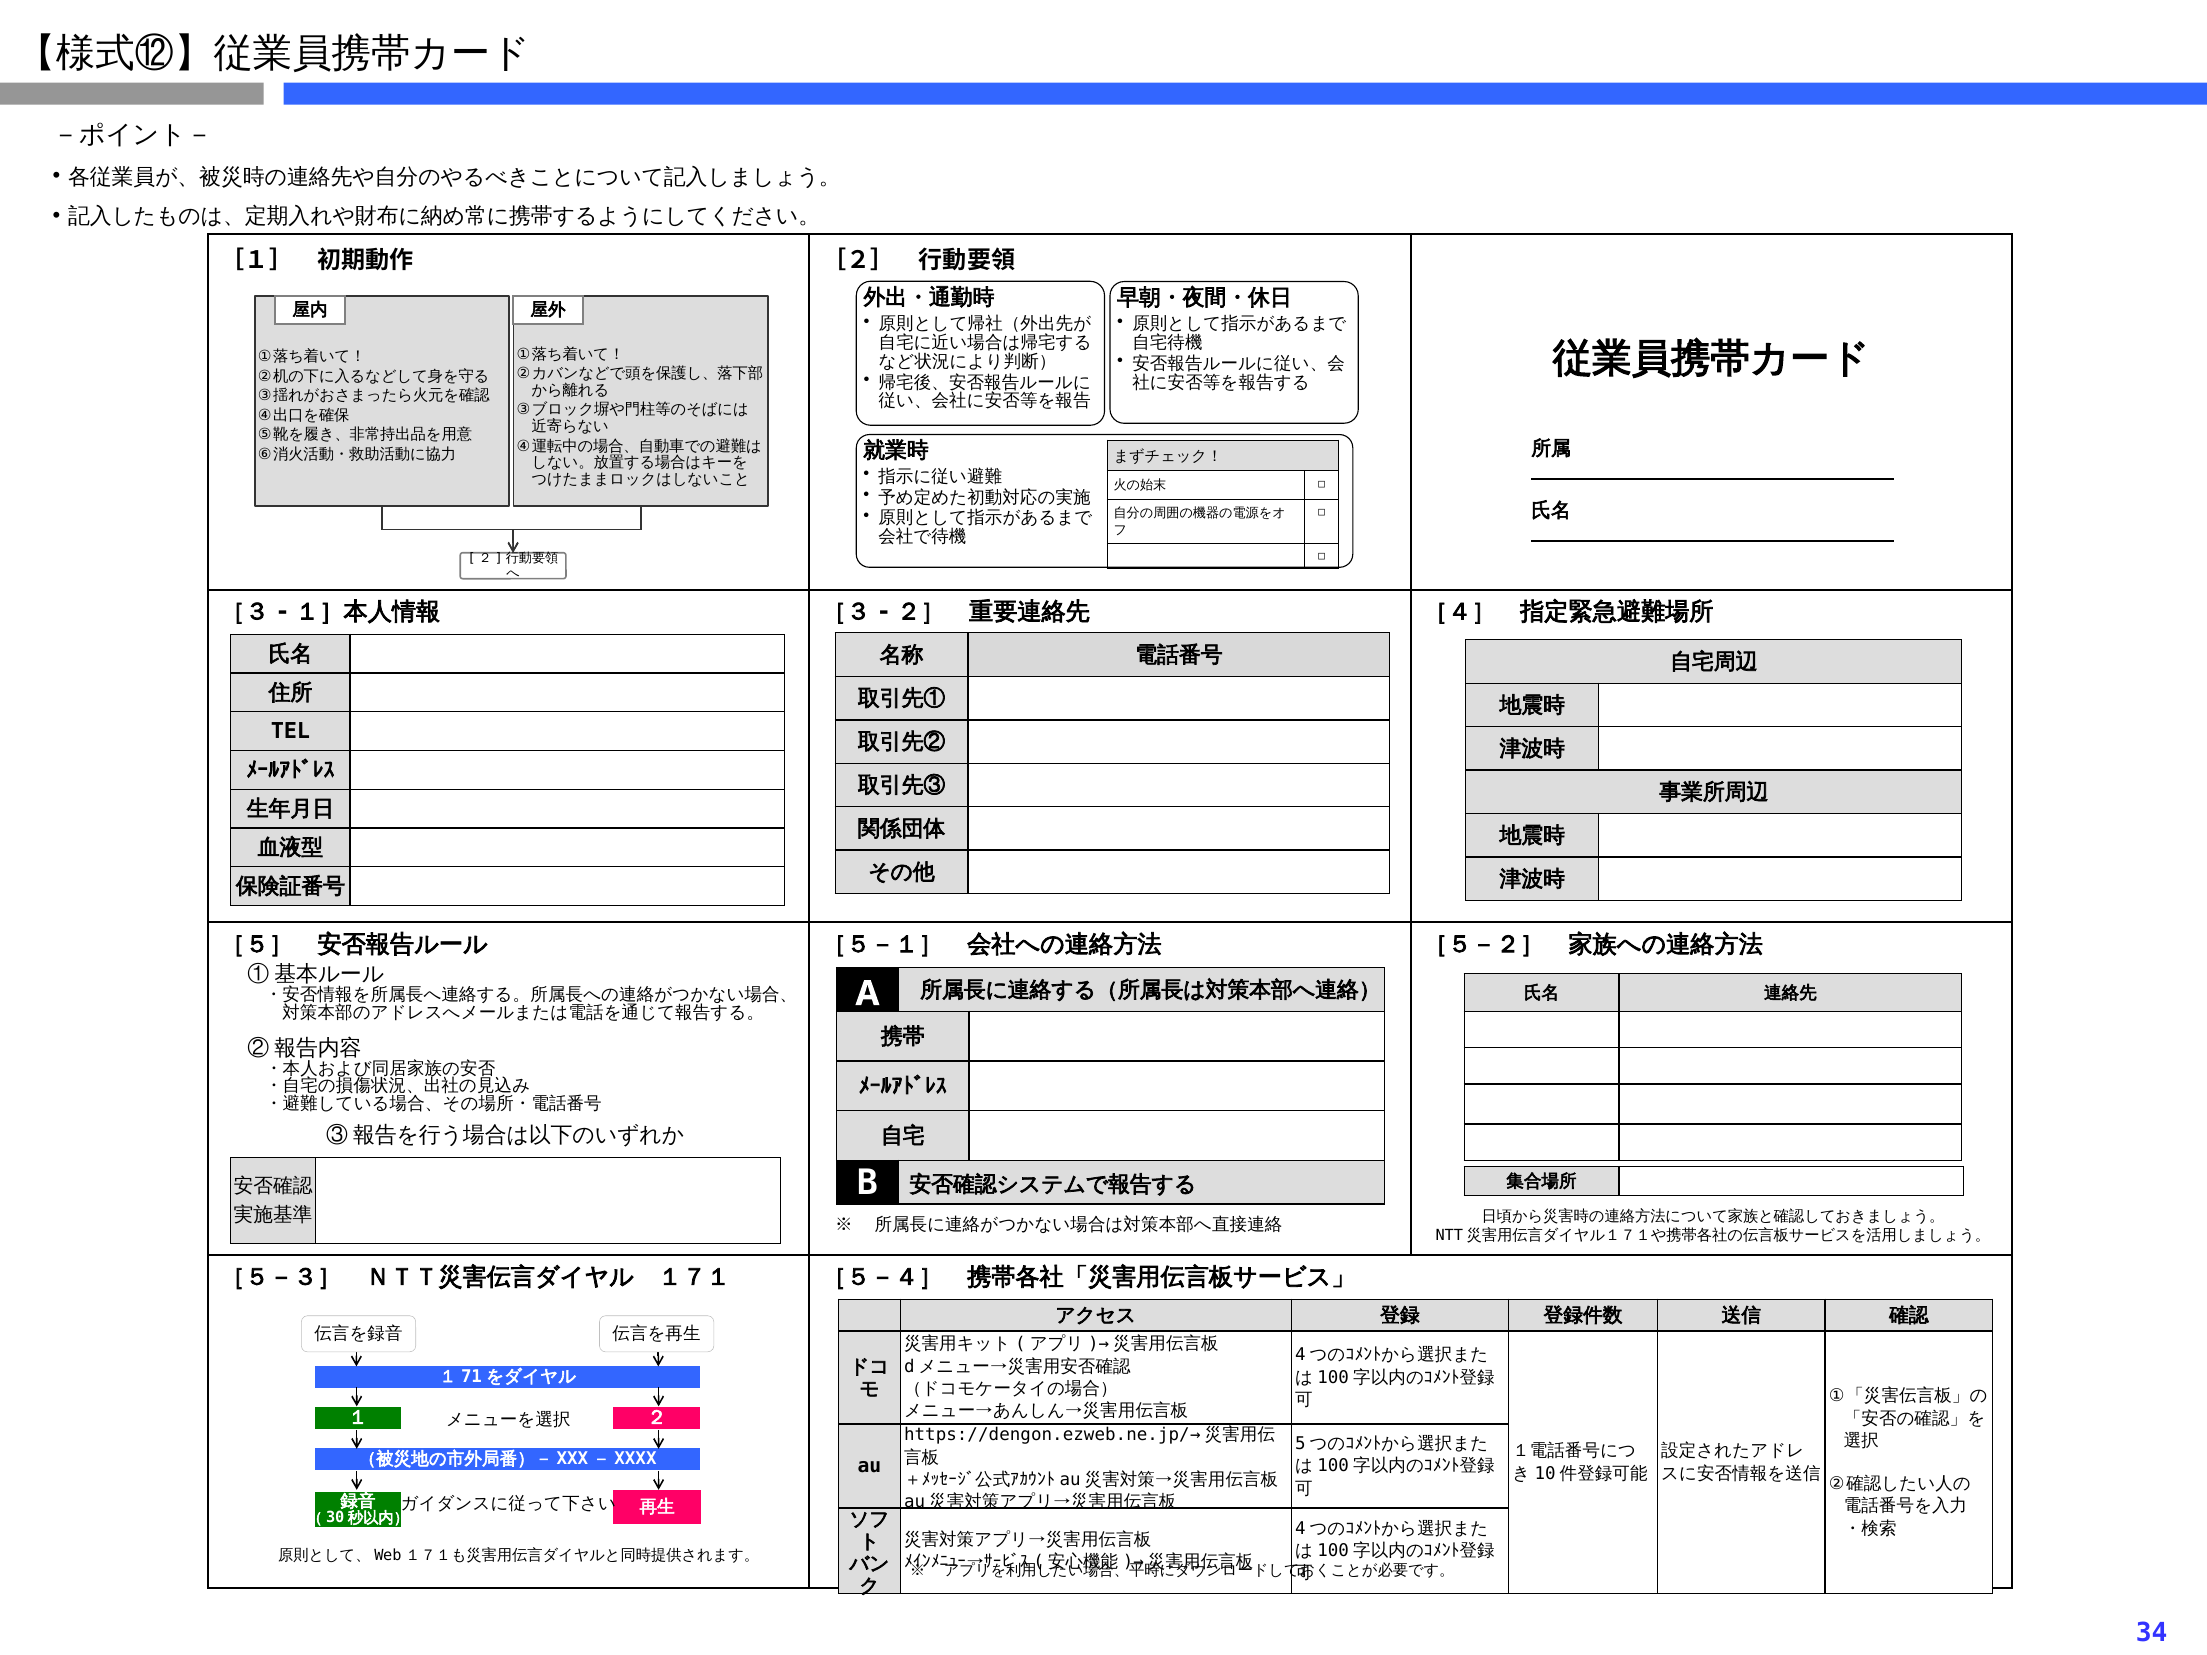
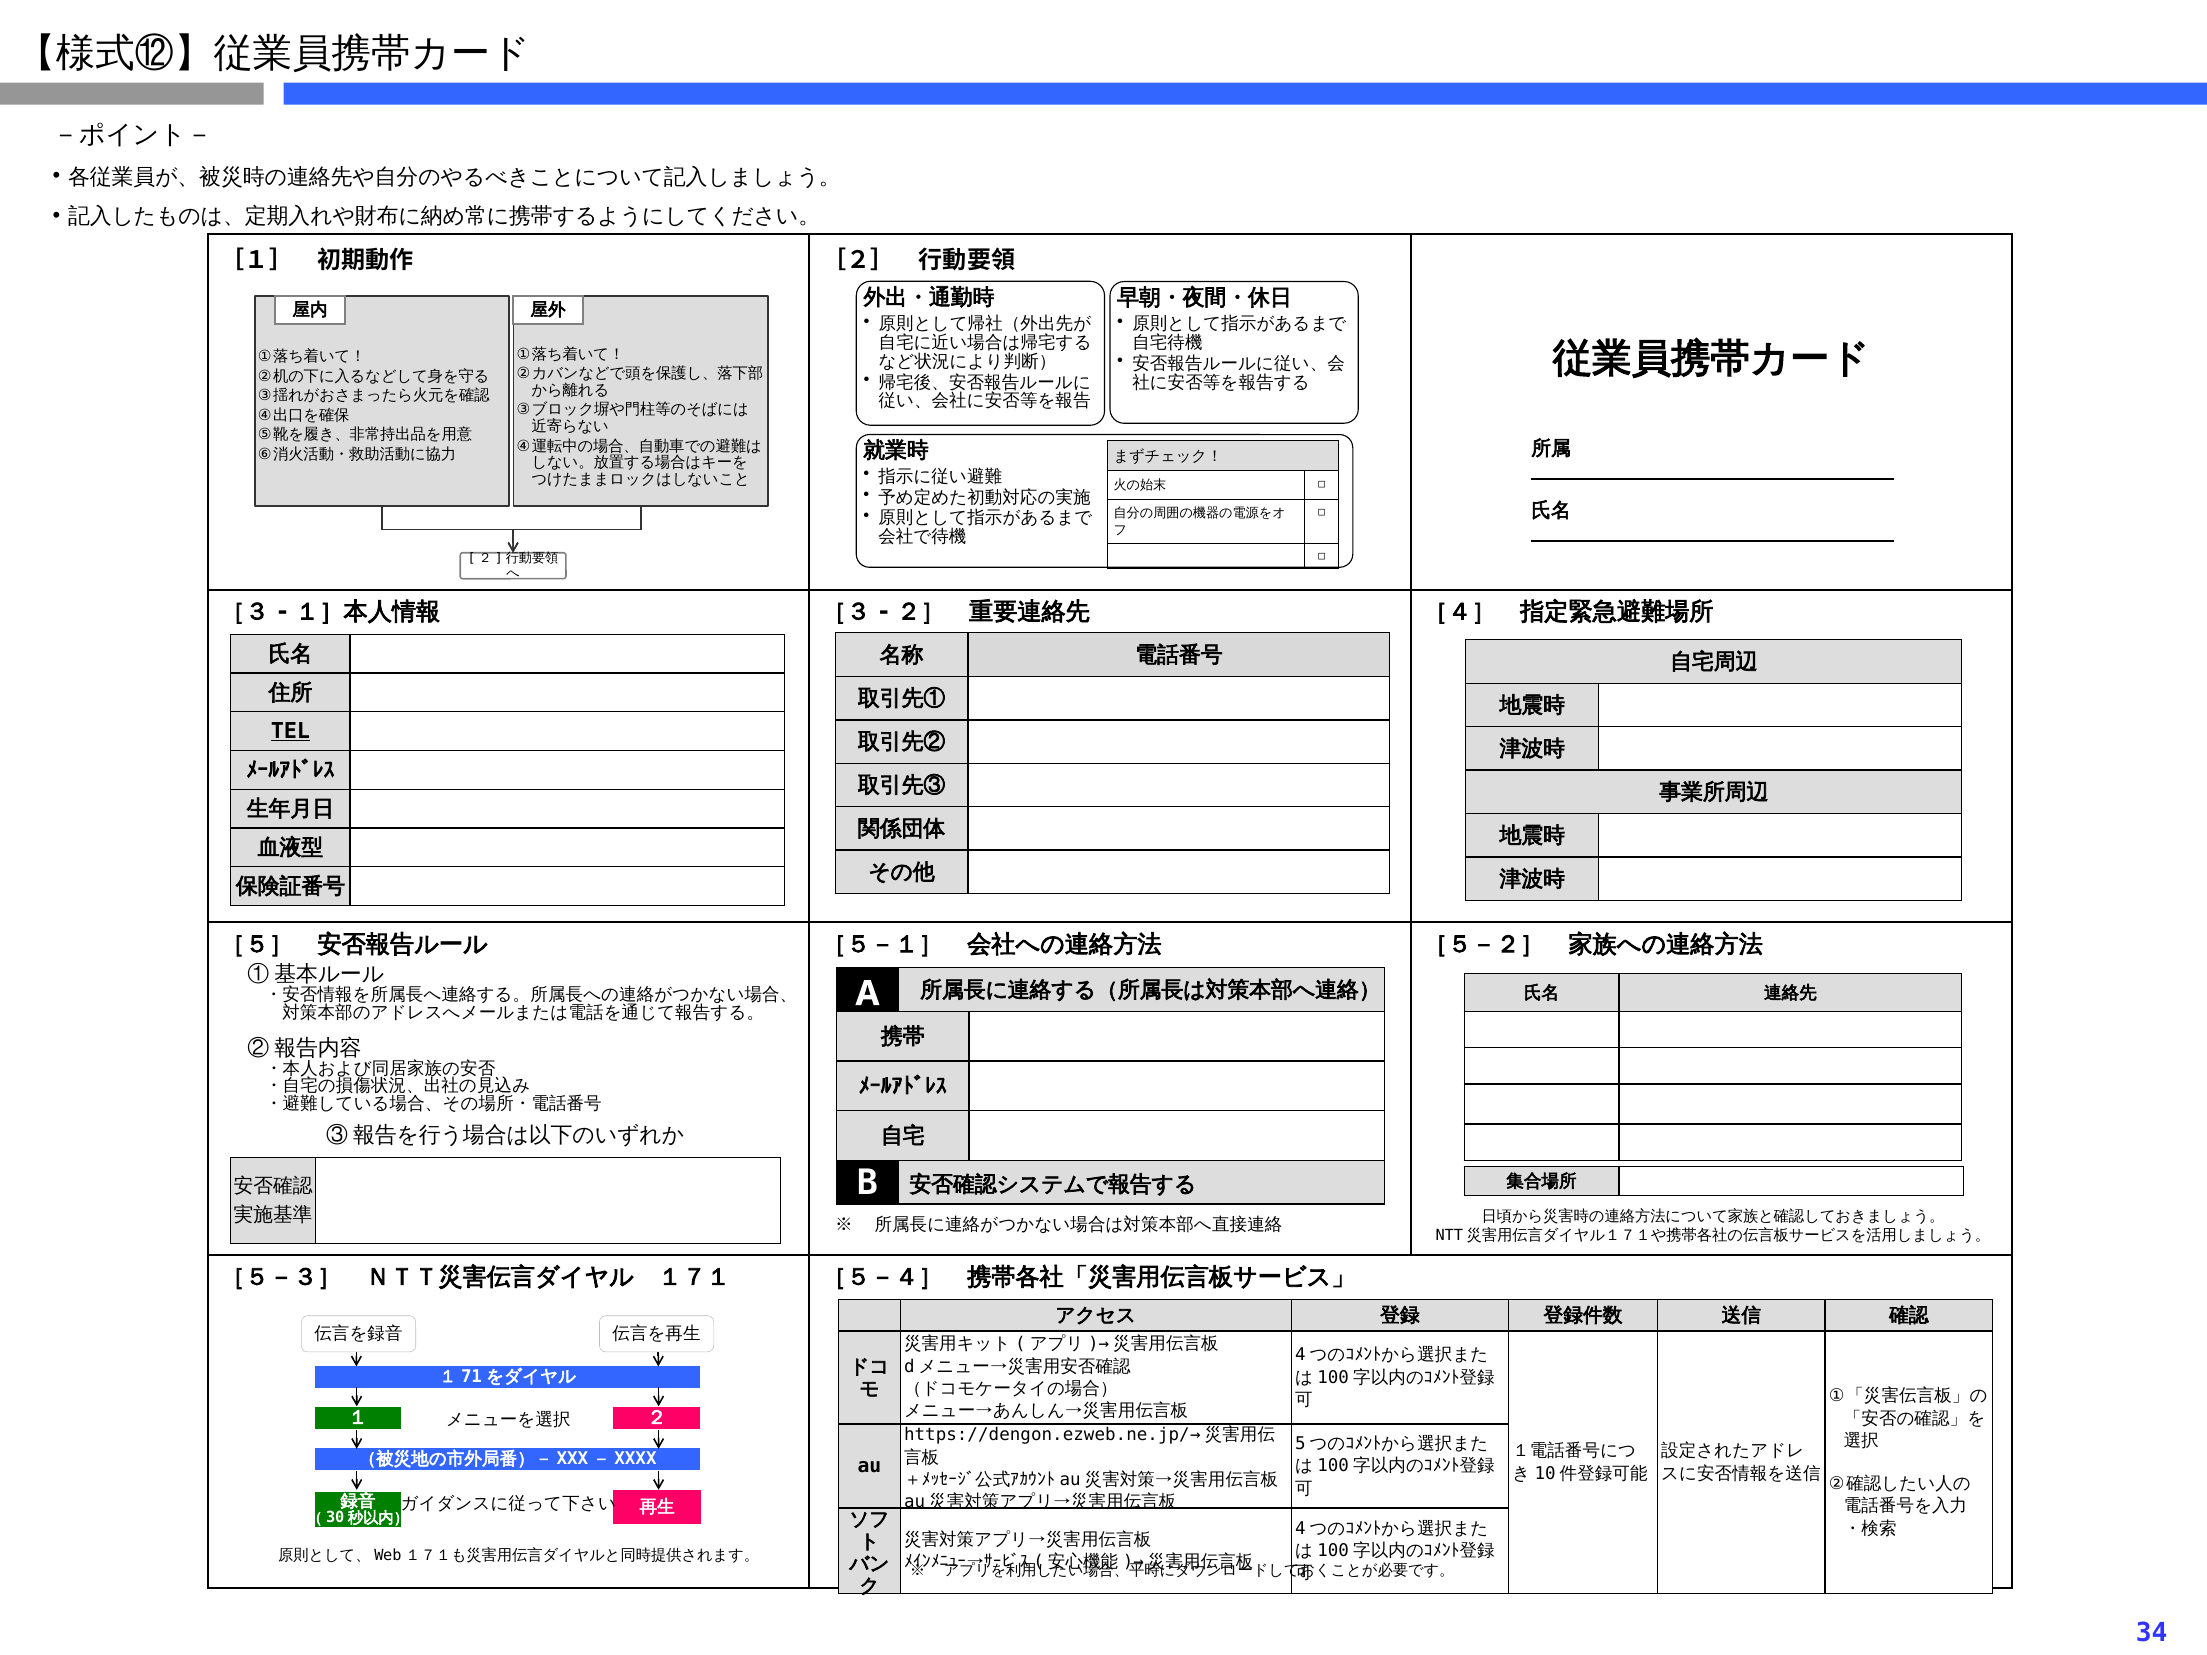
TEL underline: none -> present
